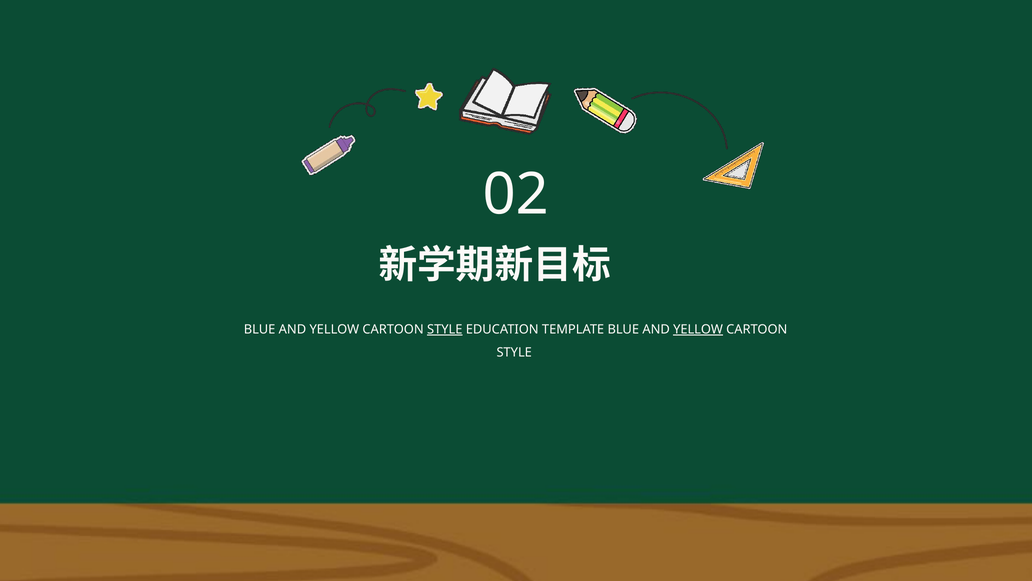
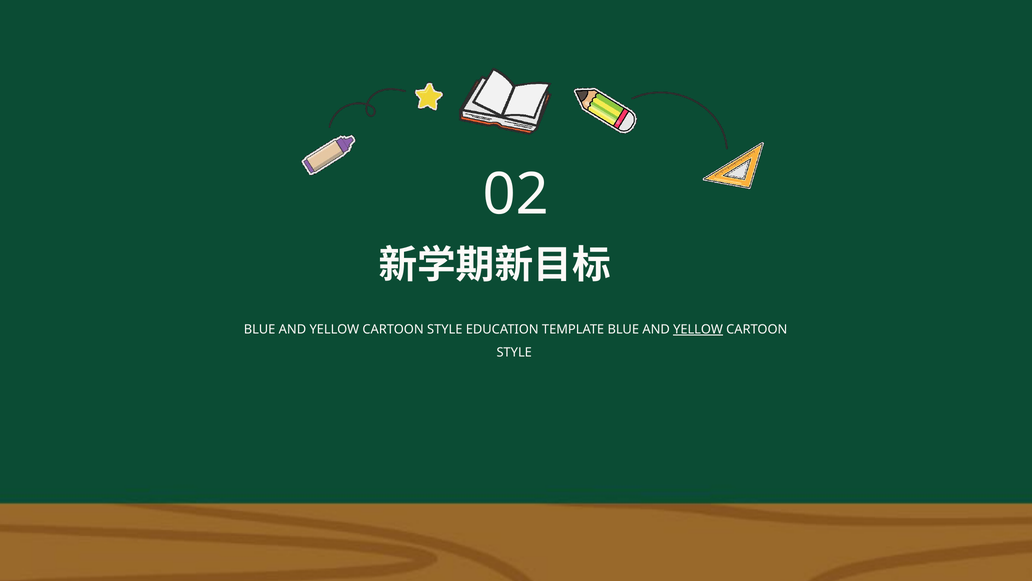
STYLE at (445, 329) underline: present -> none
